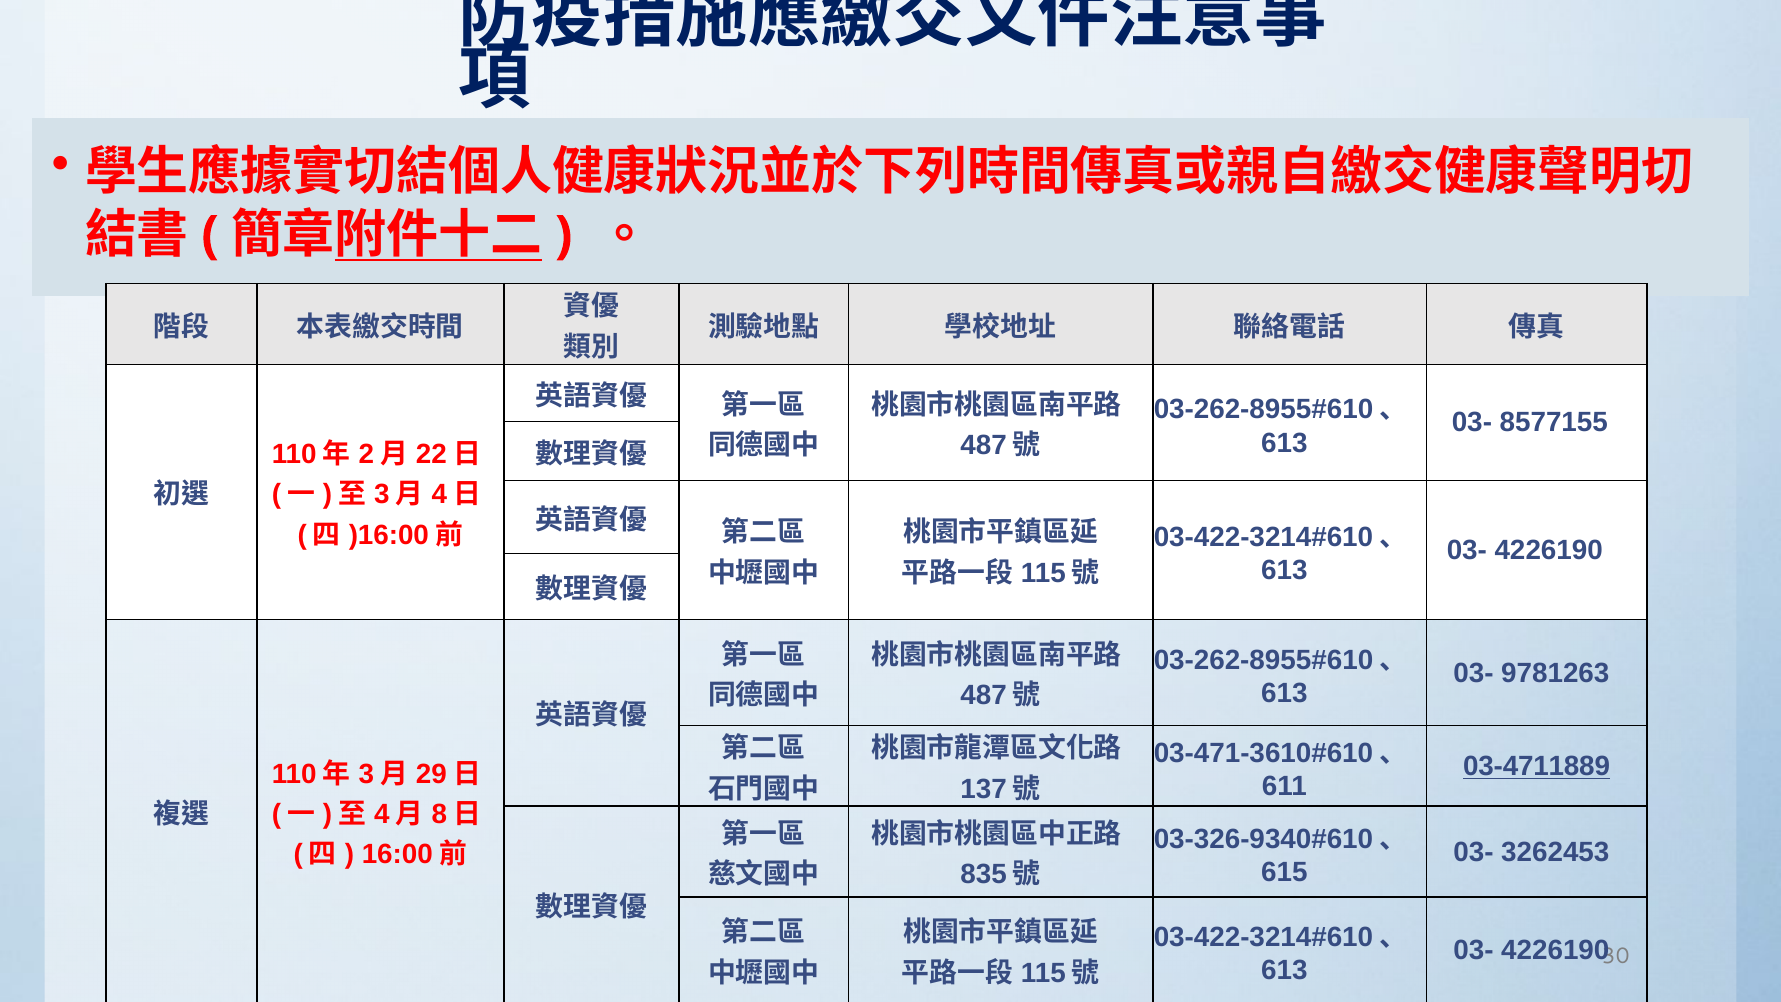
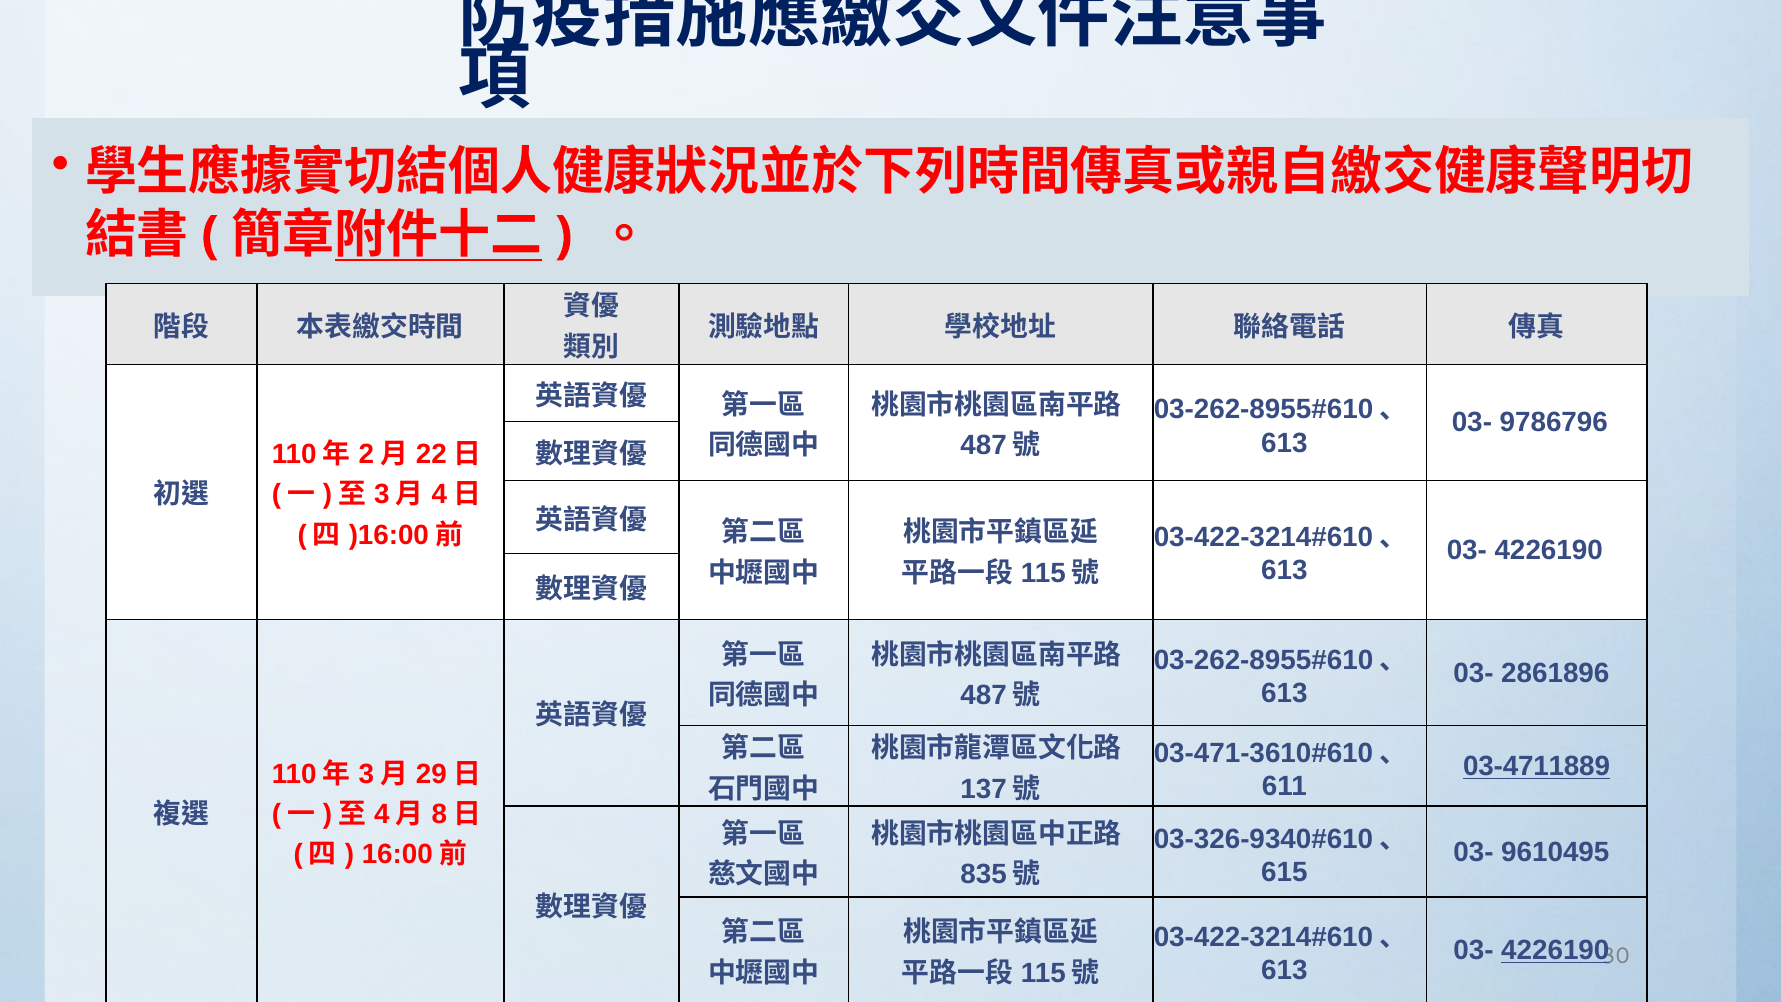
8577155: 8577155 -> 9786796
9781263: 9781263 -> 2861896
3262453: 3262453 -> 9610495
4226190 at (1555, 951) underline: none -> present
